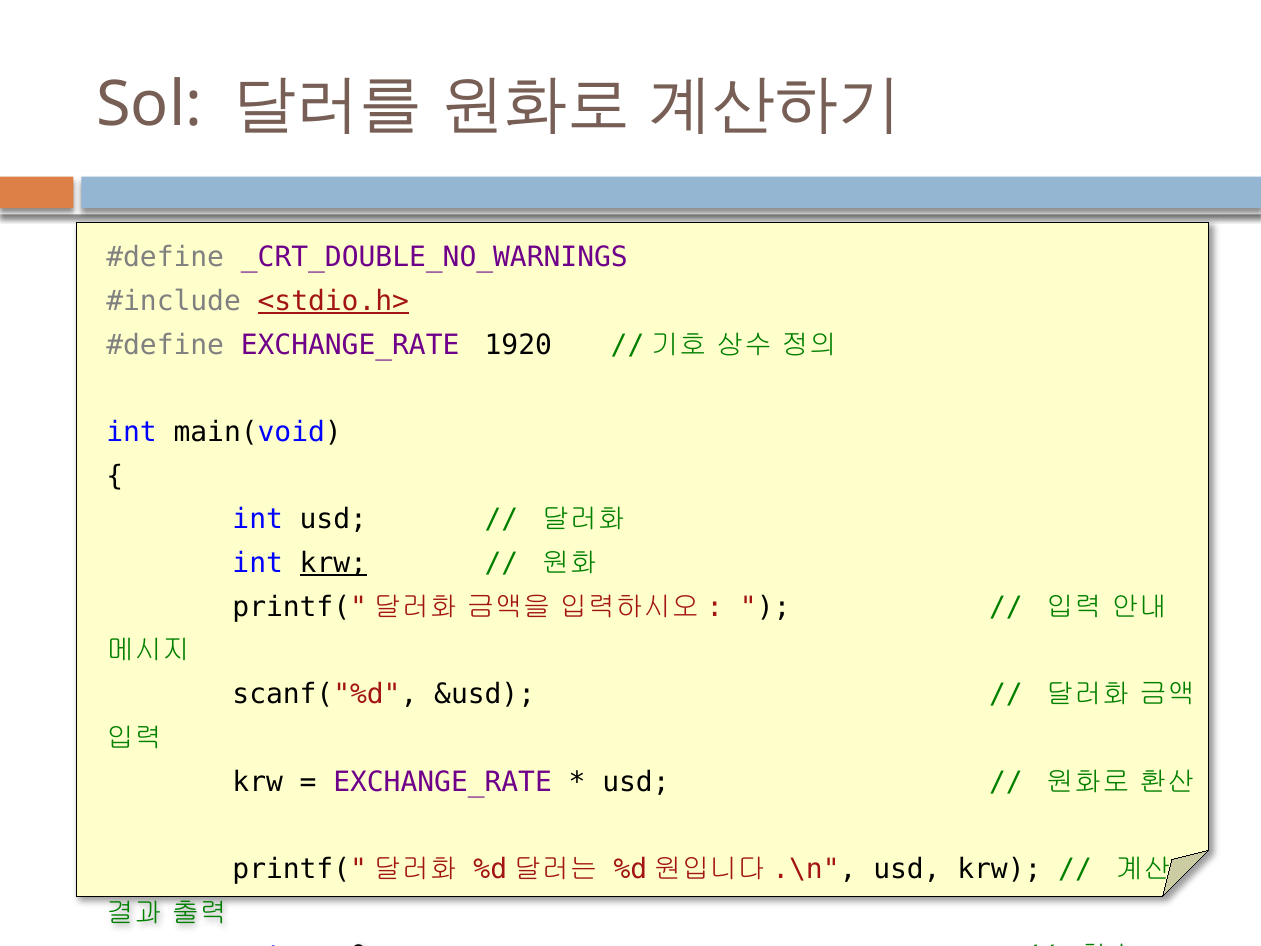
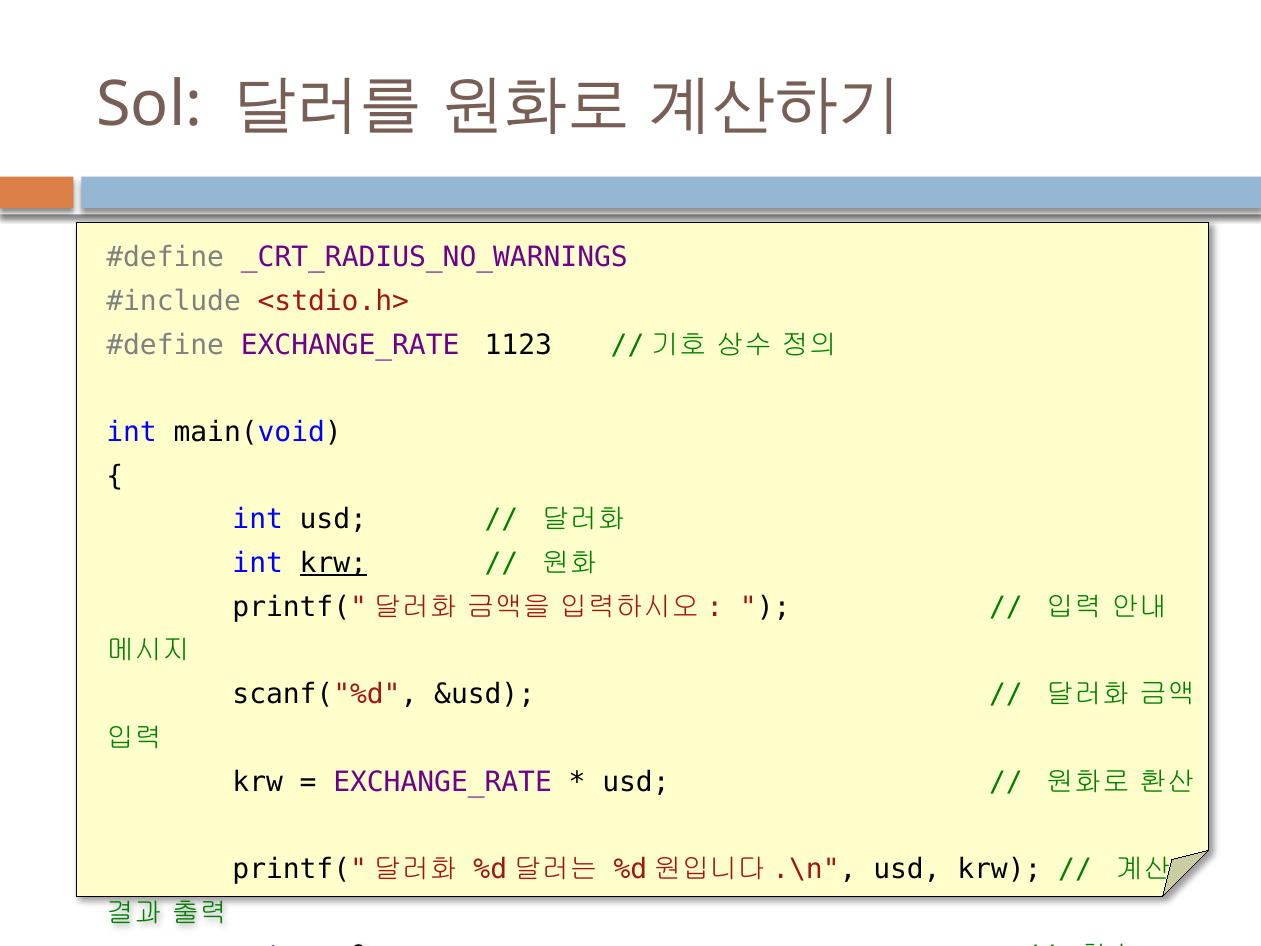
_CRT_DOUBLE_NO_WARNINGS: _CRT_DOUBLE_NO_WARNINGS -> _CRT_RADIUS_NO_WARNINGS
<stdio.h> underline: present -> none
1920: 1920 -> 1123
